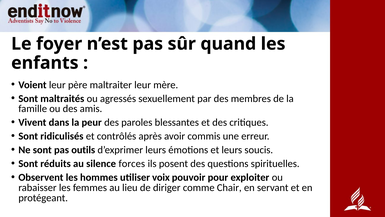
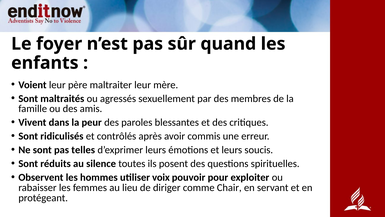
outils: outils -> telles
forces: forces -> toutes
